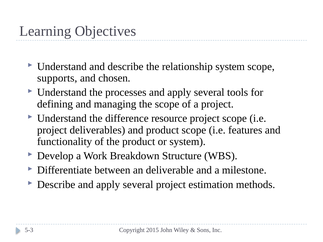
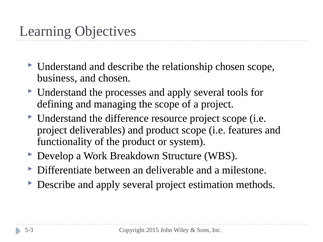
relationship system: system -> chosen
supports: supports -> business
